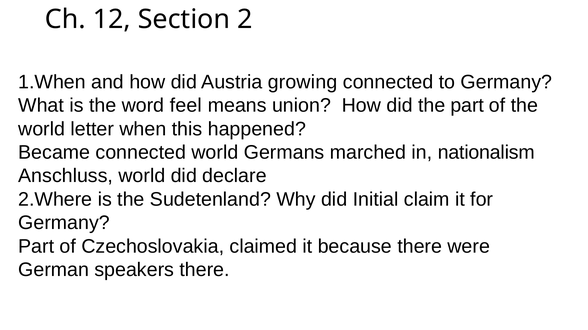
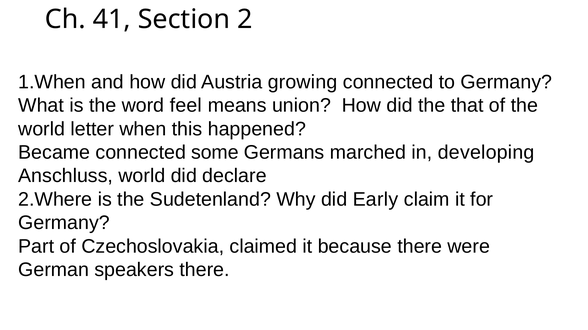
12: 12 -> 41
the part: part -> that
connected world: world -> some
nationalism: nationalism -> developing
Initial: Initial -> Early
